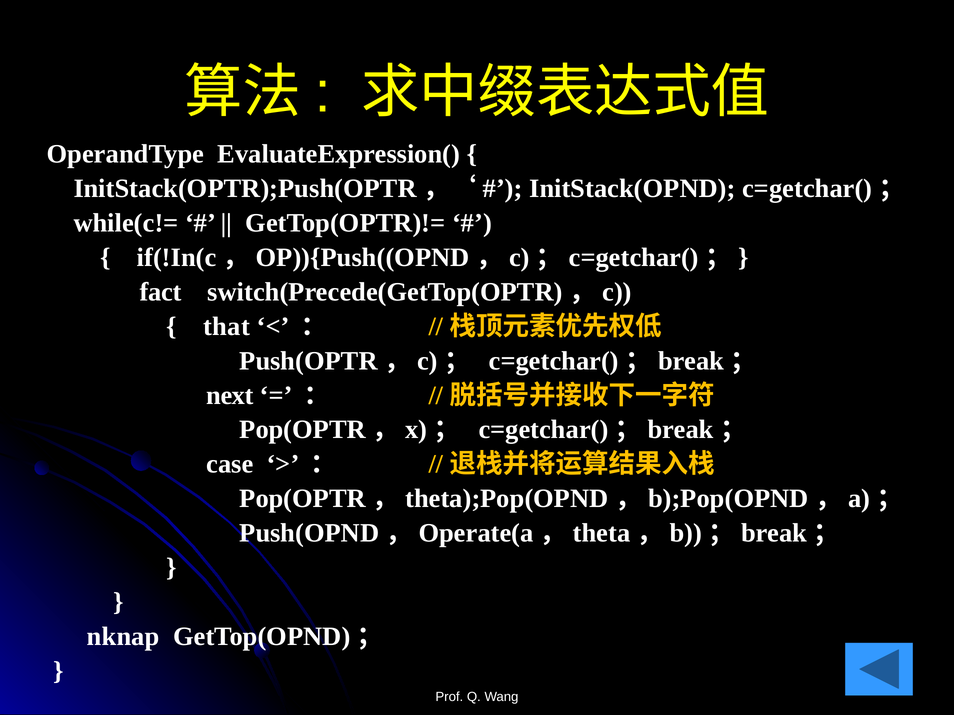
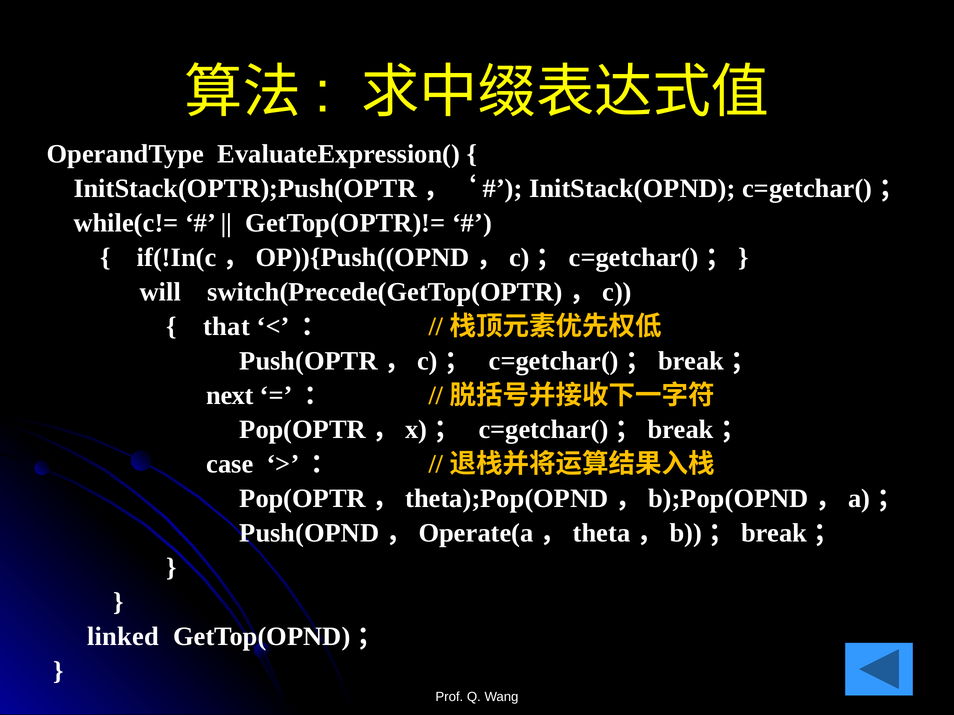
fact: fact -> will
nknap: nknap -> linked
